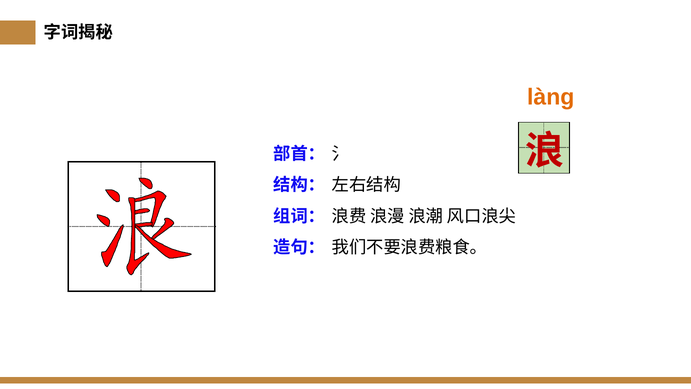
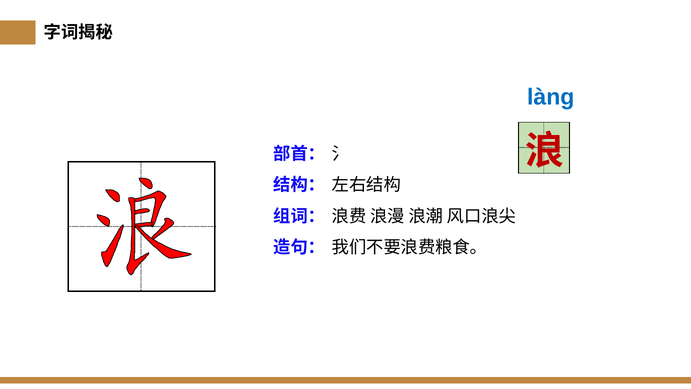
làng colour: orange -> blue
